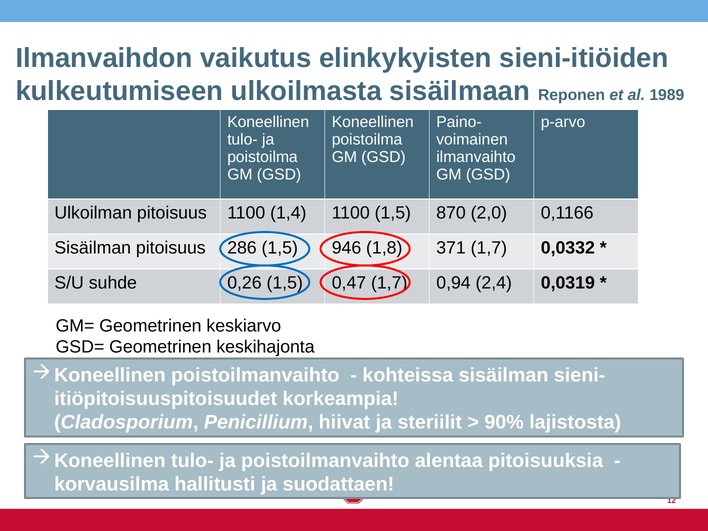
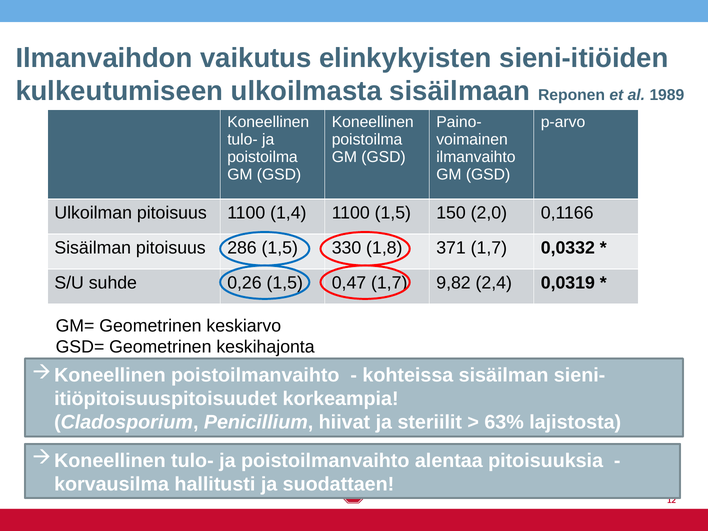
870: 870 -> 150
946: 946 -> 330
0,94: 0,94 -> 9,82
90%: 90% -> 63%
